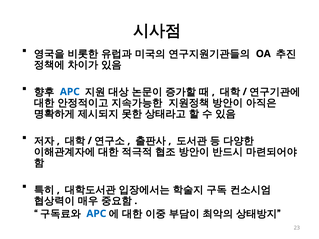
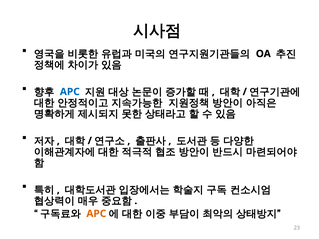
APC at (96, 214) colour: blue -> orange
